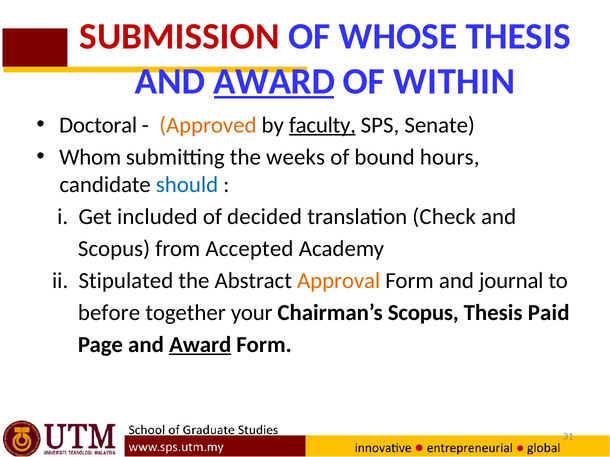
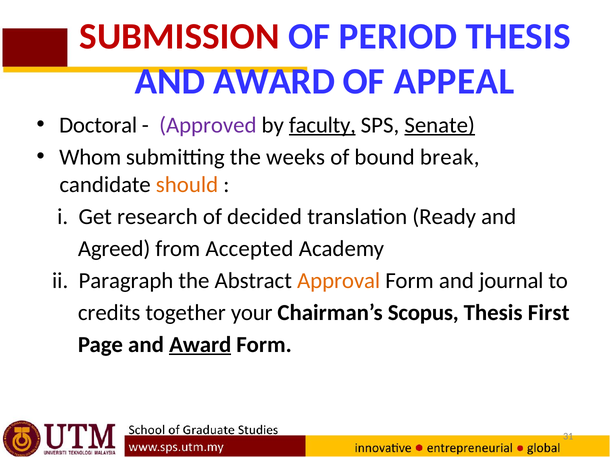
WHOSE: WHOSE -> PERIOD
AWARD at (274, 81) underline: present -> none
WITHIN: WITHIN -> APPEAL
Approved colour: orange -> purple
Senate underline: none -> present
hours: hours -> break
should colour: blue -> orange
included: included -> research
Check: Check -> Ready
Scopus at (114, 249): Scopus -> Agreed
Stipulated: Stipulated -> Paragraph
before: before -> credits
Paid: Paid -> First
